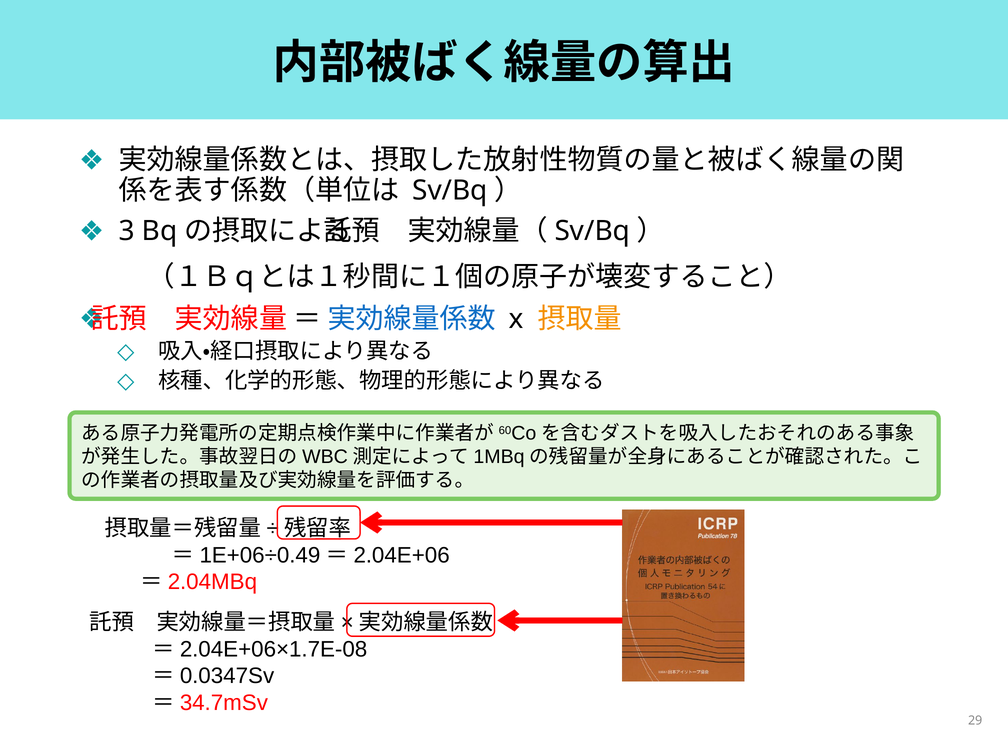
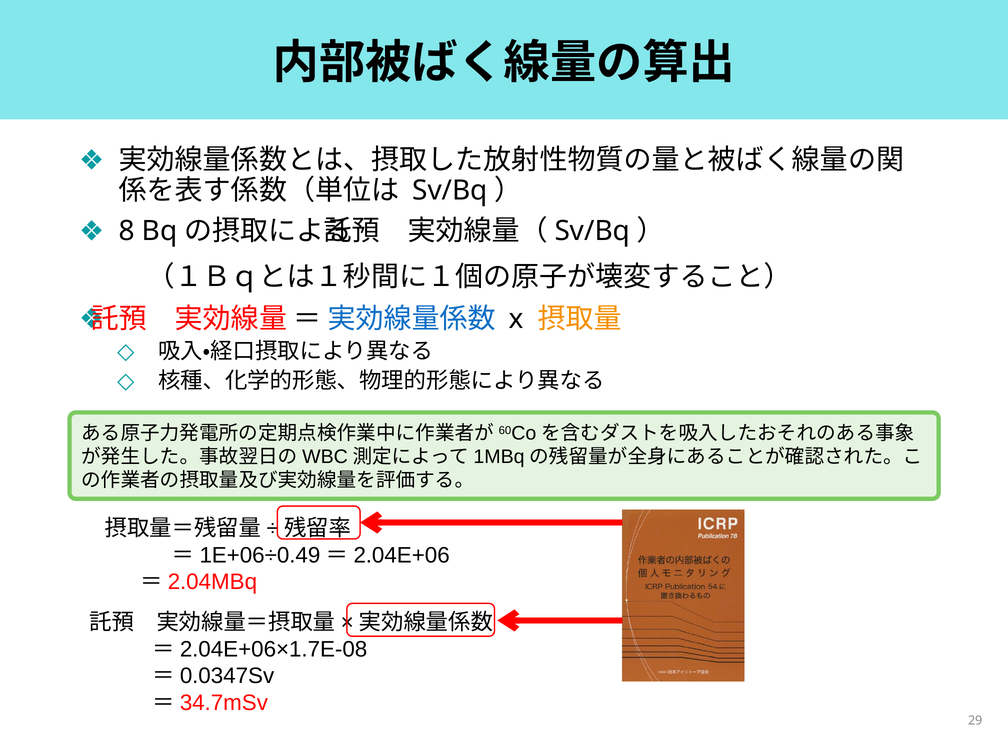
3: 3 -> 8
